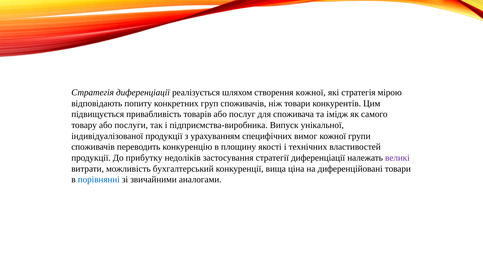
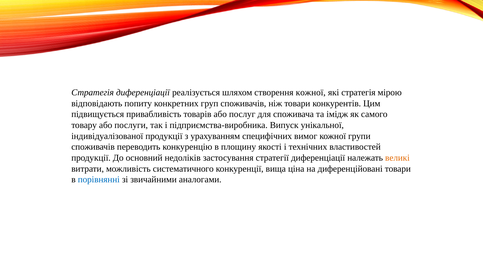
прибутку: прибутку -> основний
великі colour: purple -> orange
бухгалтерський: бухгалтерський -> систематичного
